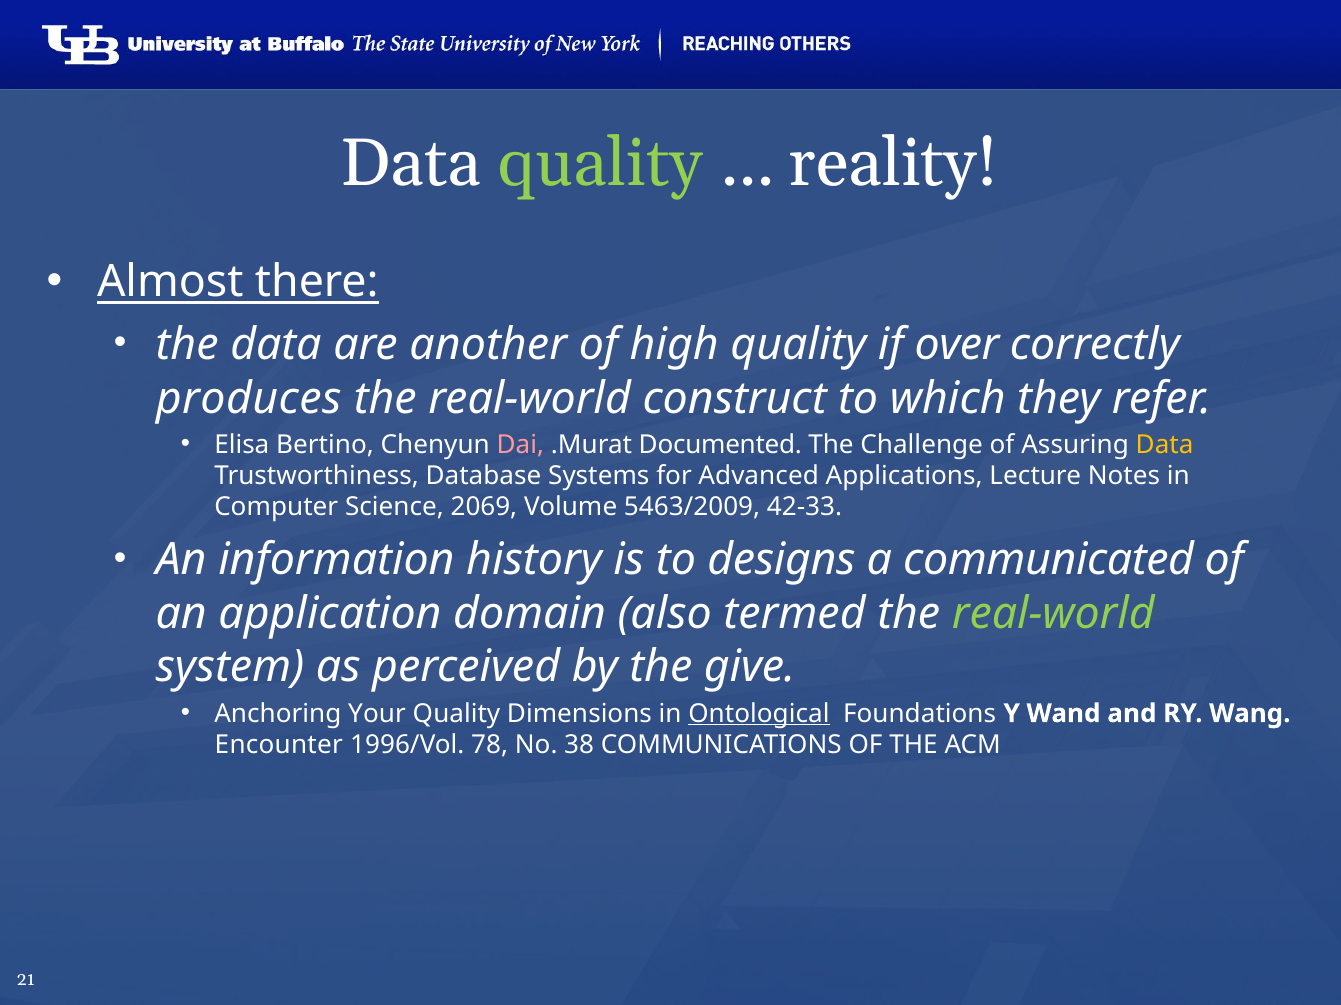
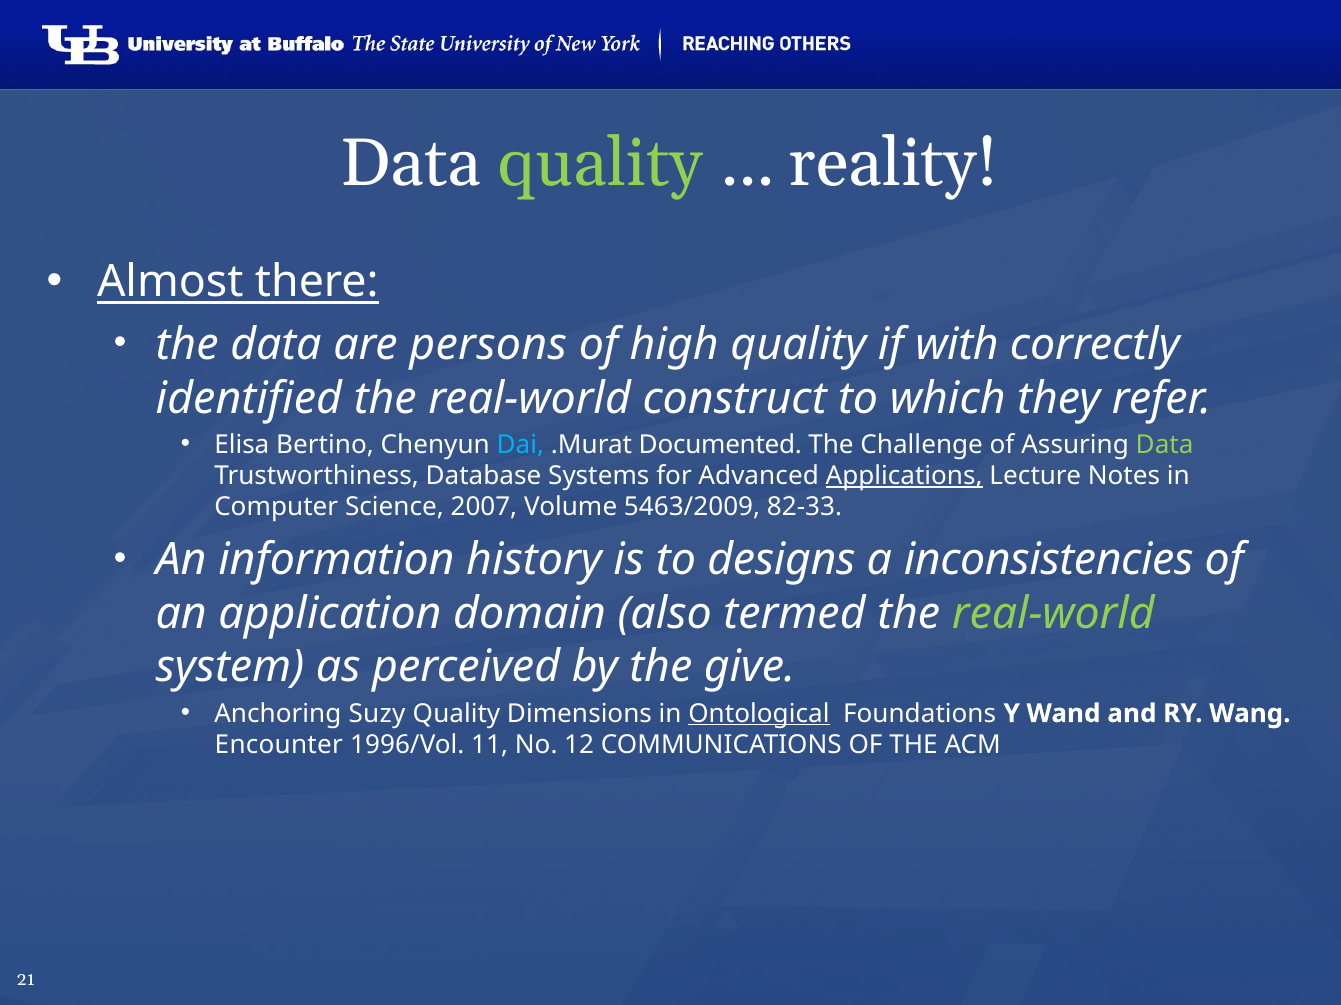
another: another -> persons
over: over -> with
produces: produces -> identified
Dai colour: pink -> light blue
Data at (1165, 445) colour: yellow -> light green
Applications underline: none -> present
2069: 2069 -> 2007
42-33: 42-33 -> 82-33
communicated: communicated -> inconsistencies
Your: Your -> Suzy
78: 78 -> 11
38: 38 -> 12
